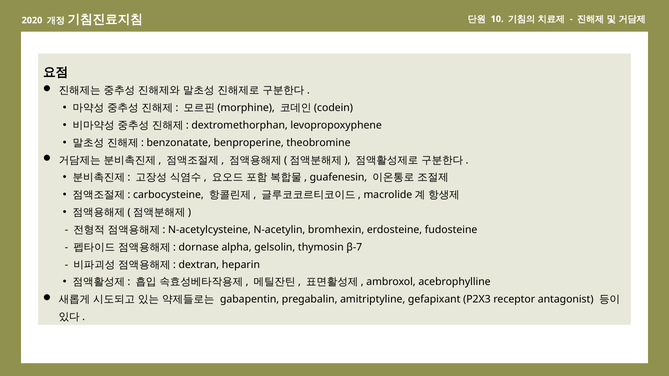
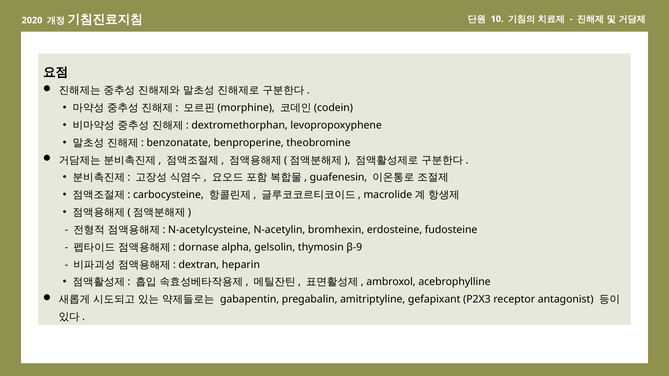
β-7: β-7 -> β-9
